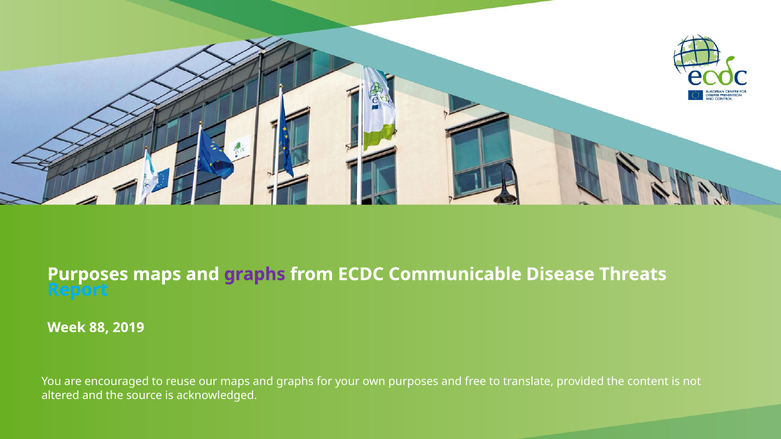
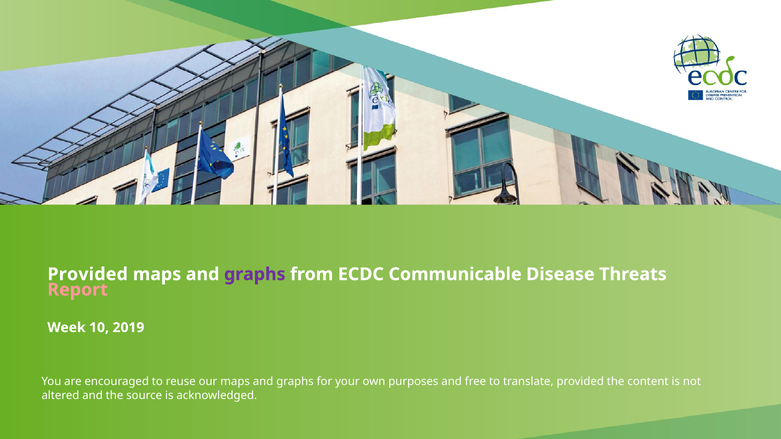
Purposes at (88, 274): Purposes -> Provided
Report colour: light blue -> pink
88: 88 -> 10
